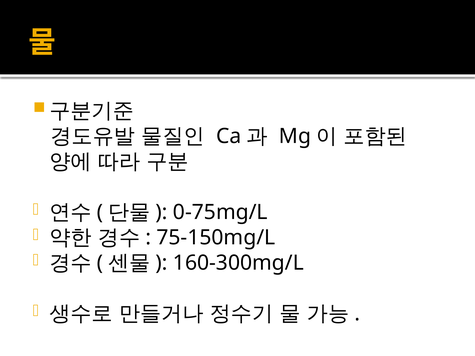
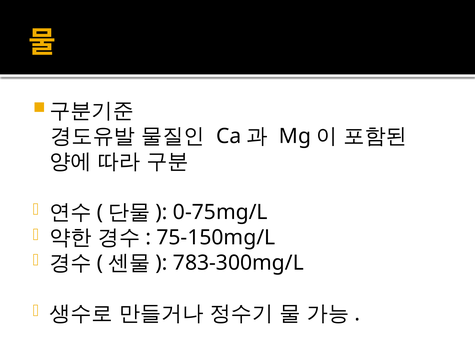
160-300mg/L: 160-300mg/L -> 783-300mg/L
